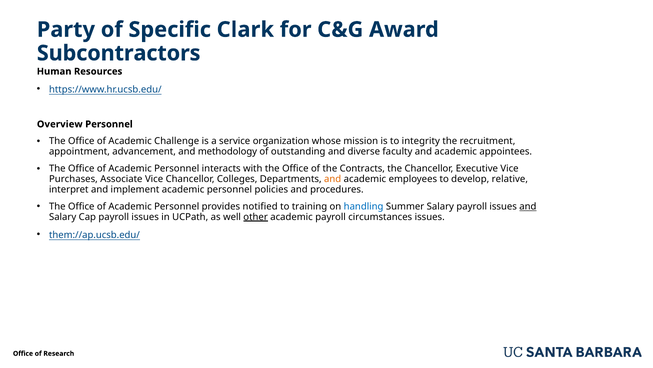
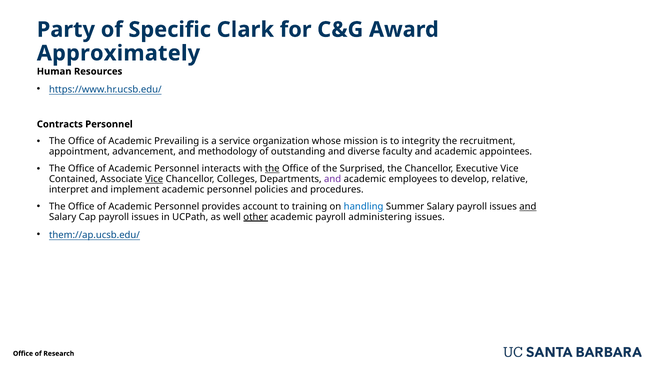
Subcontractors: Subcontractors -> Approximately
Overview: Overview -> Contracts
Challenge: Challenge -> Prevailing
the at (272, 168) underline: none -> present
Contracts: Contracts -> Surprised
Purchases: Purchases -> Contained
Vice at (154, 179) underline: none -> present
and at (333, 179) colour: orange -> purple
notified: notified -> account
circumstances: circumstances -> administering
